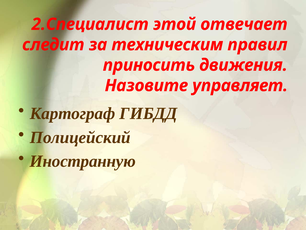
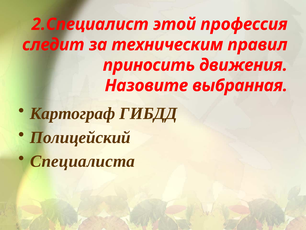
отвечает: отвечает -> профессия
управляет: управляет -> выбранная
Иностранную: Иностранную -> Специалиста
